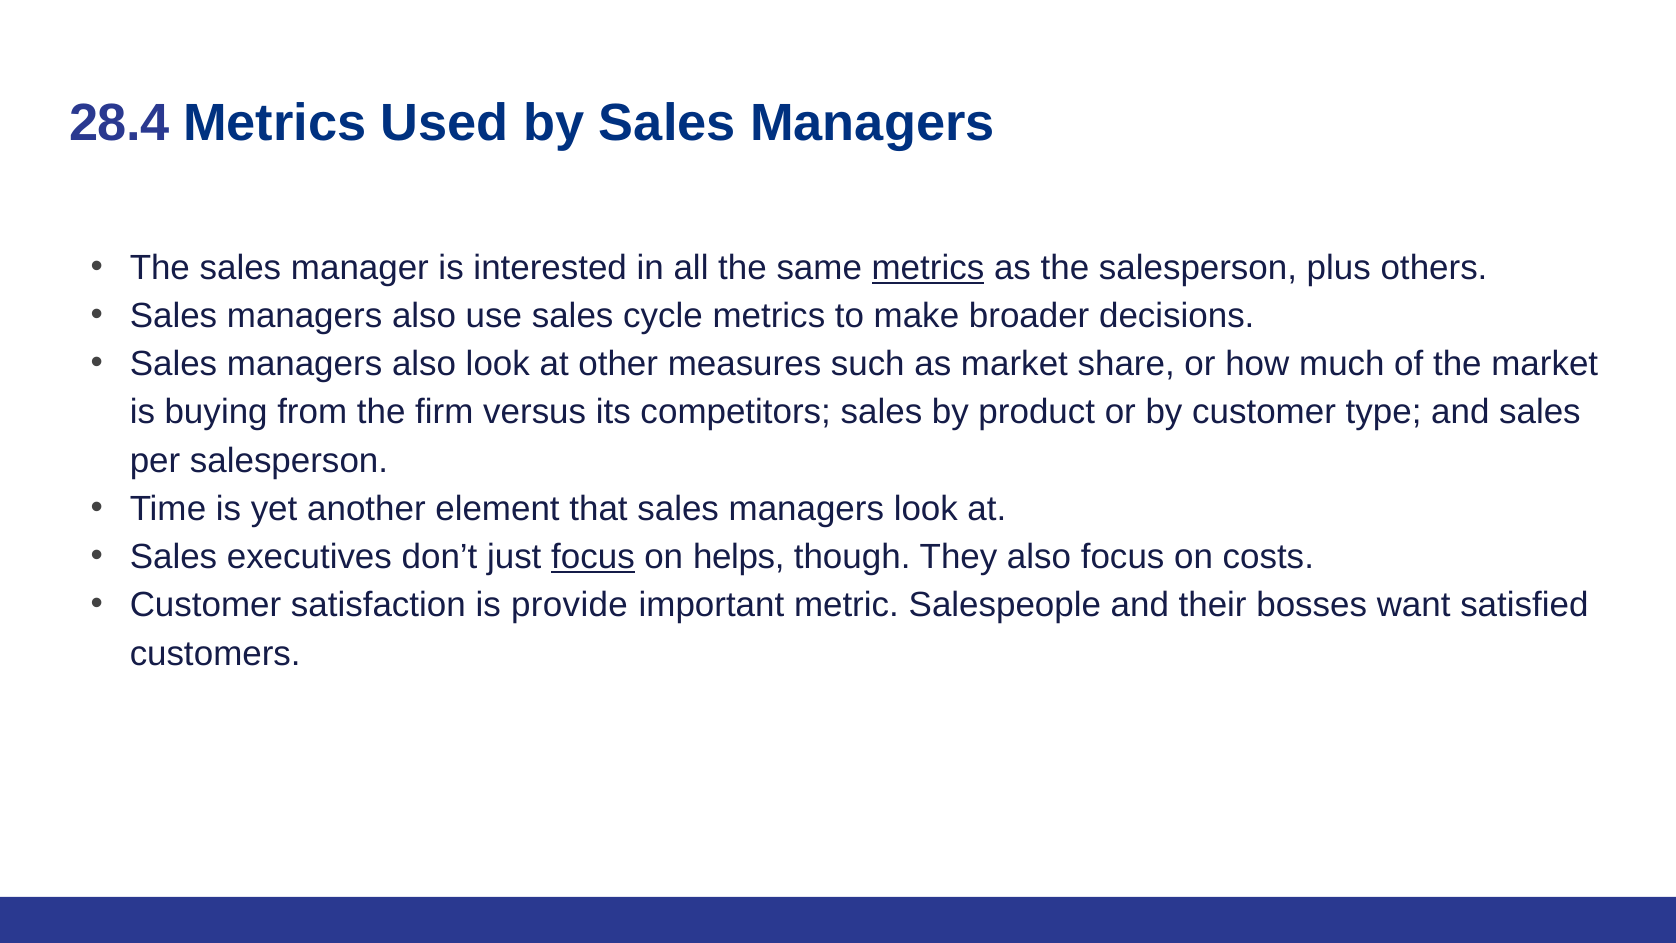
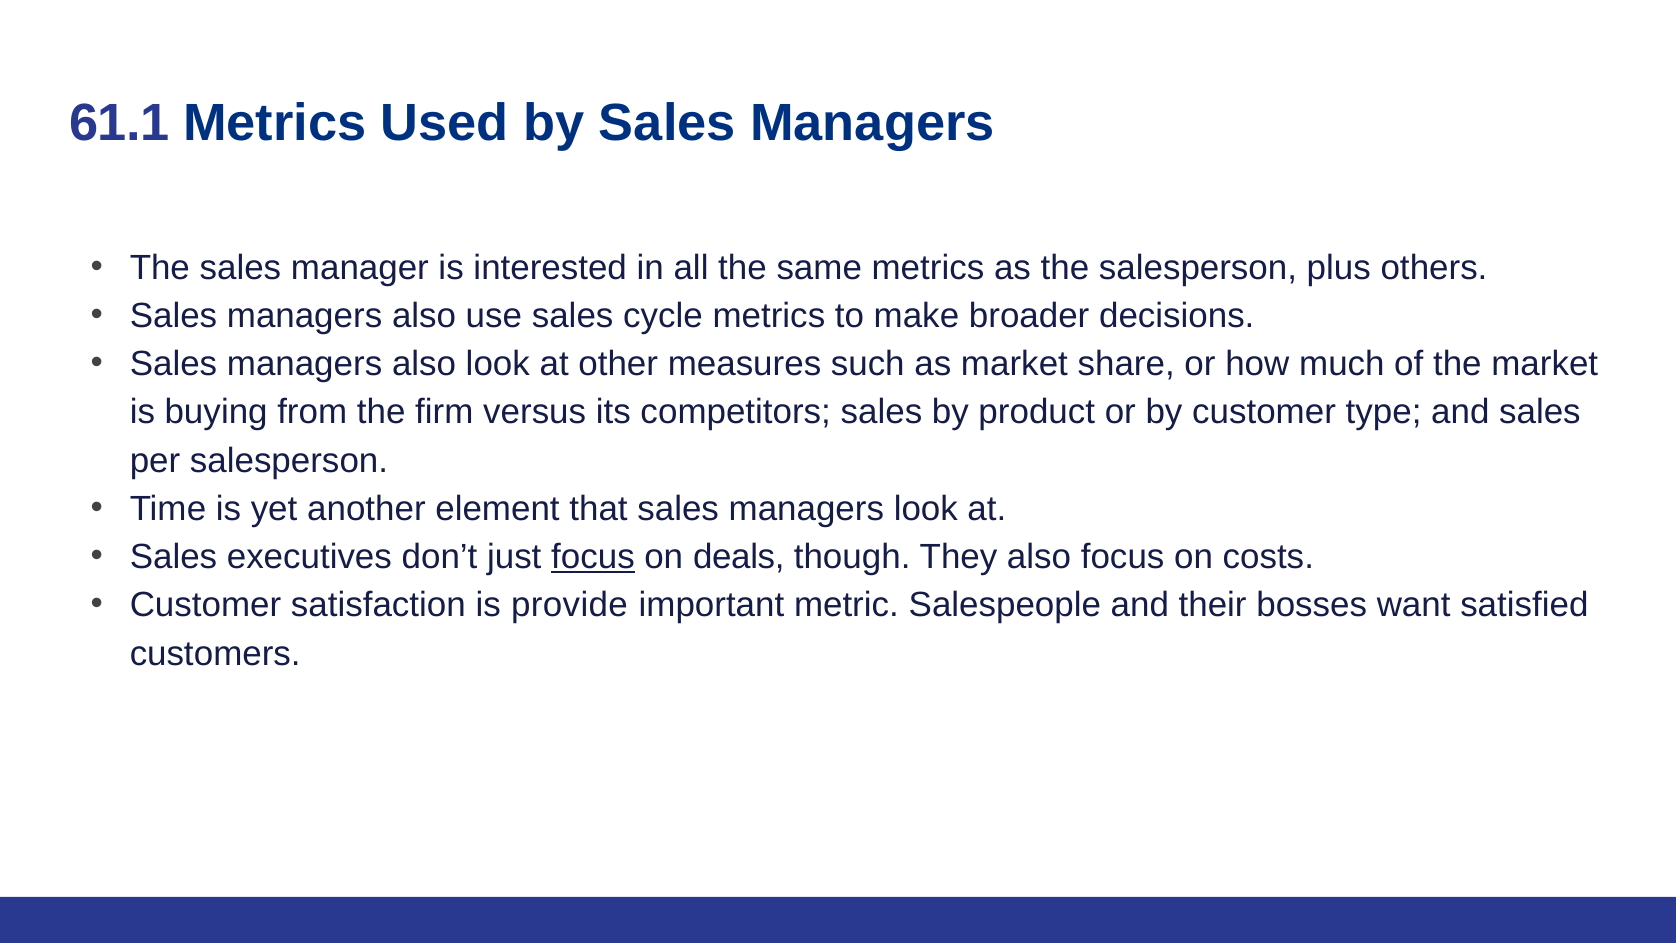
28.4: 28.4 -> 61.1
metrics at (928, 268) underline: present -> none
helps: helps -> deals
